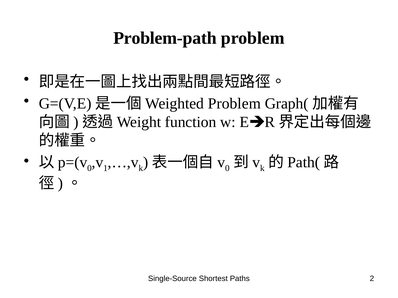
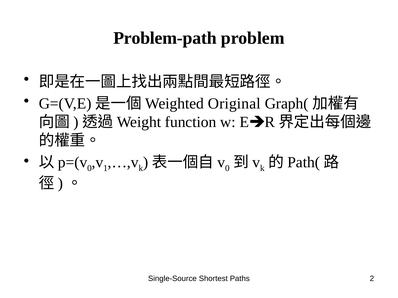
Problem at (234, 104): Problem -> Original
